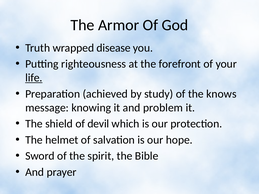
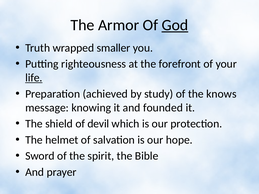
God underline: none -> present
disease: disease -> smaller
problem: problem -> founded
